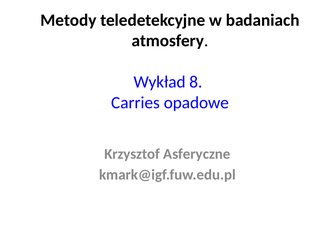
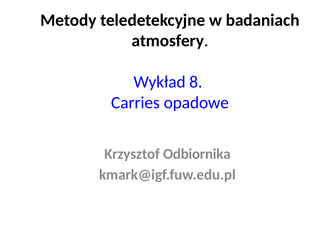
Asferyczne: Asferyczne -> Odbiornika
